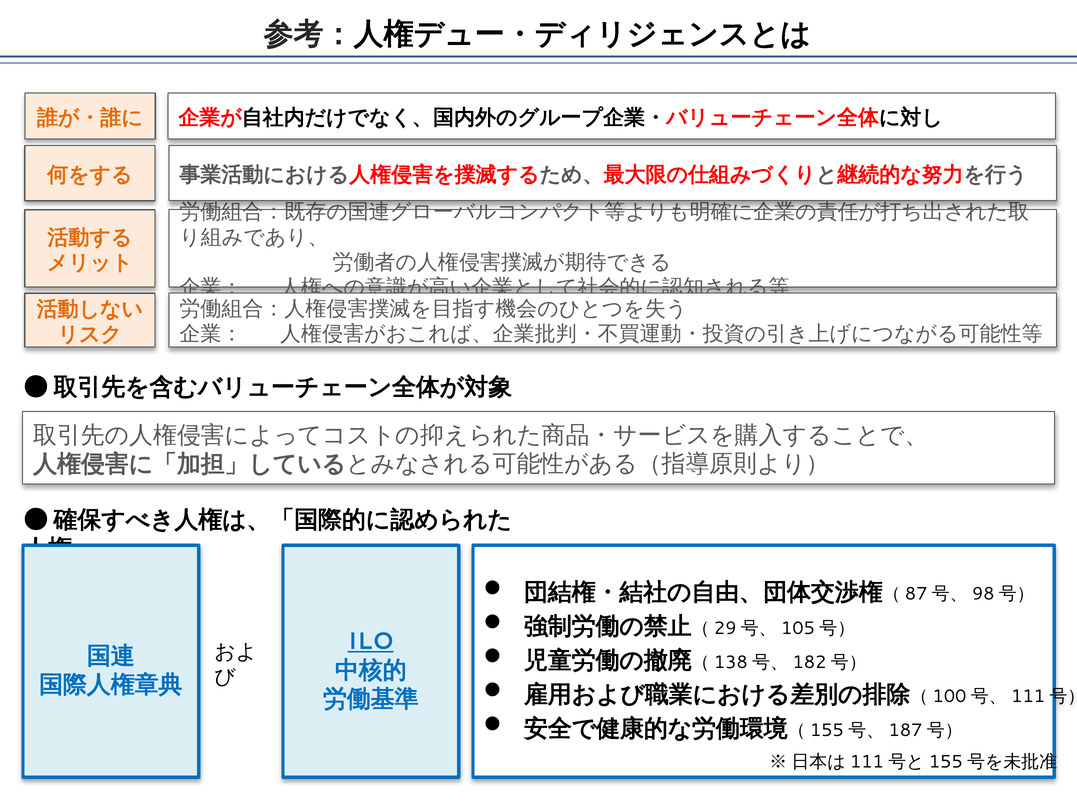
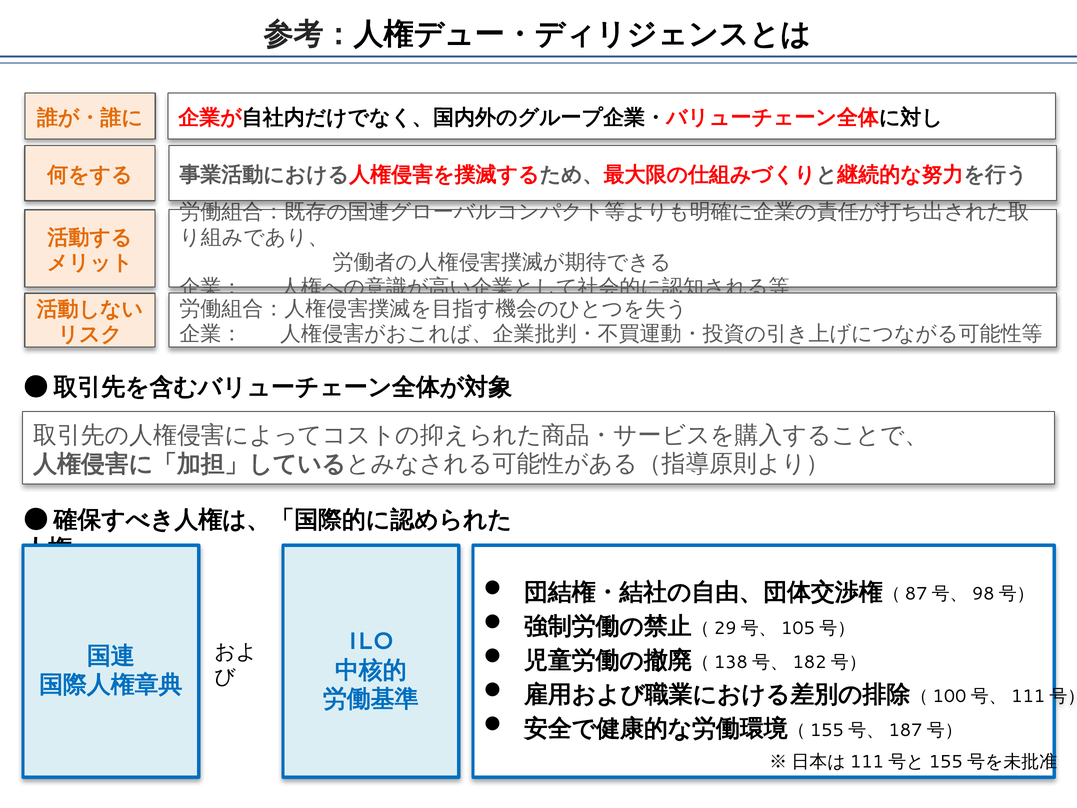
ILO underline: present -> none
